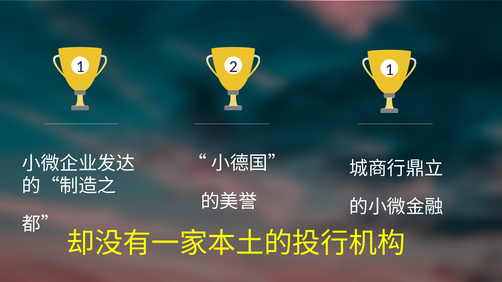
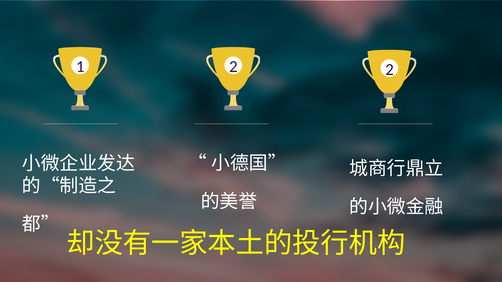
2 1: 1 -> 2
